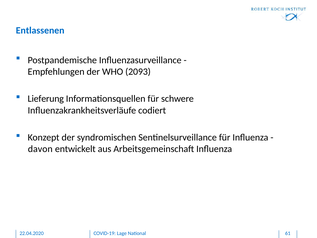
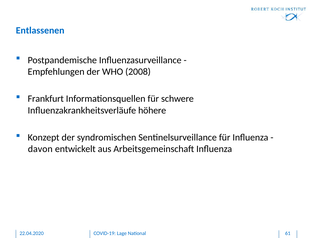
2093: 2093 -> 2008
Lieferung: Lieferung -> Frankfurt
codiert: codiert -> höhere
